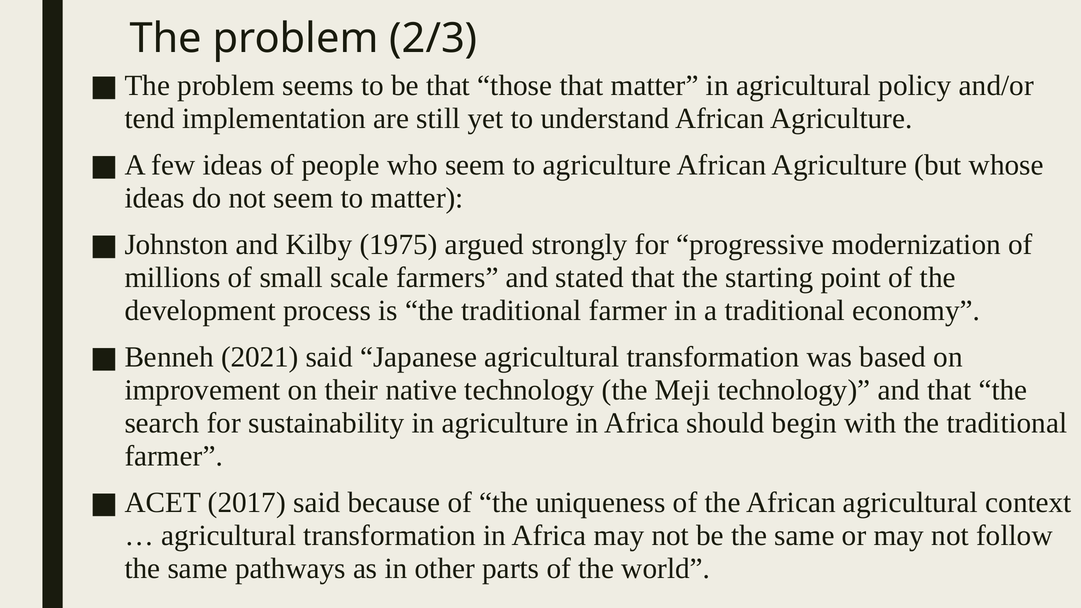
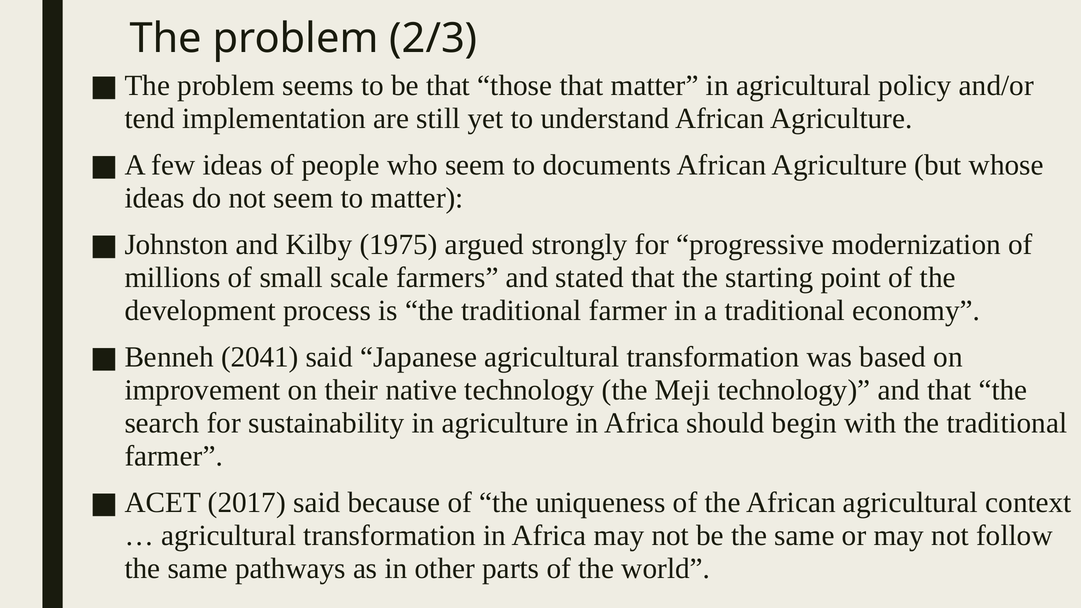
to agriculture: agriculture -> documents
2021: 2021 -> 2041
